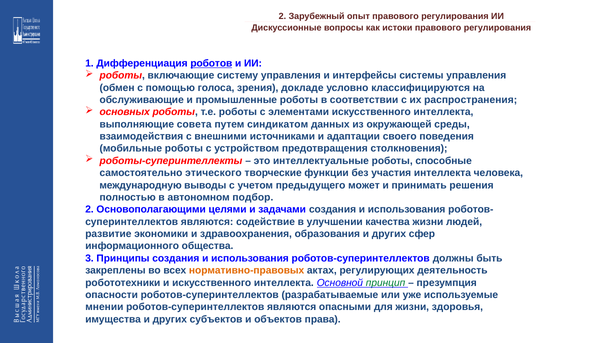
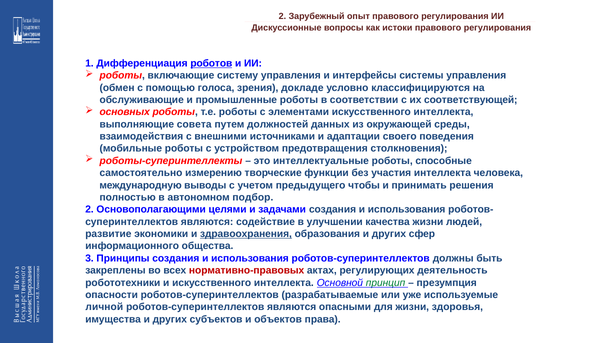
распространения: распространения -> соответствующей
синдикатом: синдикатом -> должностей
этического: этического -> измерению
может: может -> чтобы
здравоохранения underline: none -> present
нормативно-правовых colour: orange -> red
мнении: мнении -> личной
